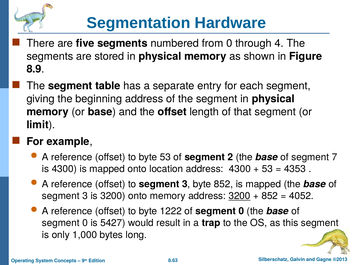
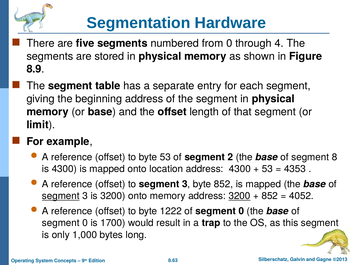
7: 7 -> 8
segment at (61, 196) underline: none -> present
5427: 5427 -> 1700
